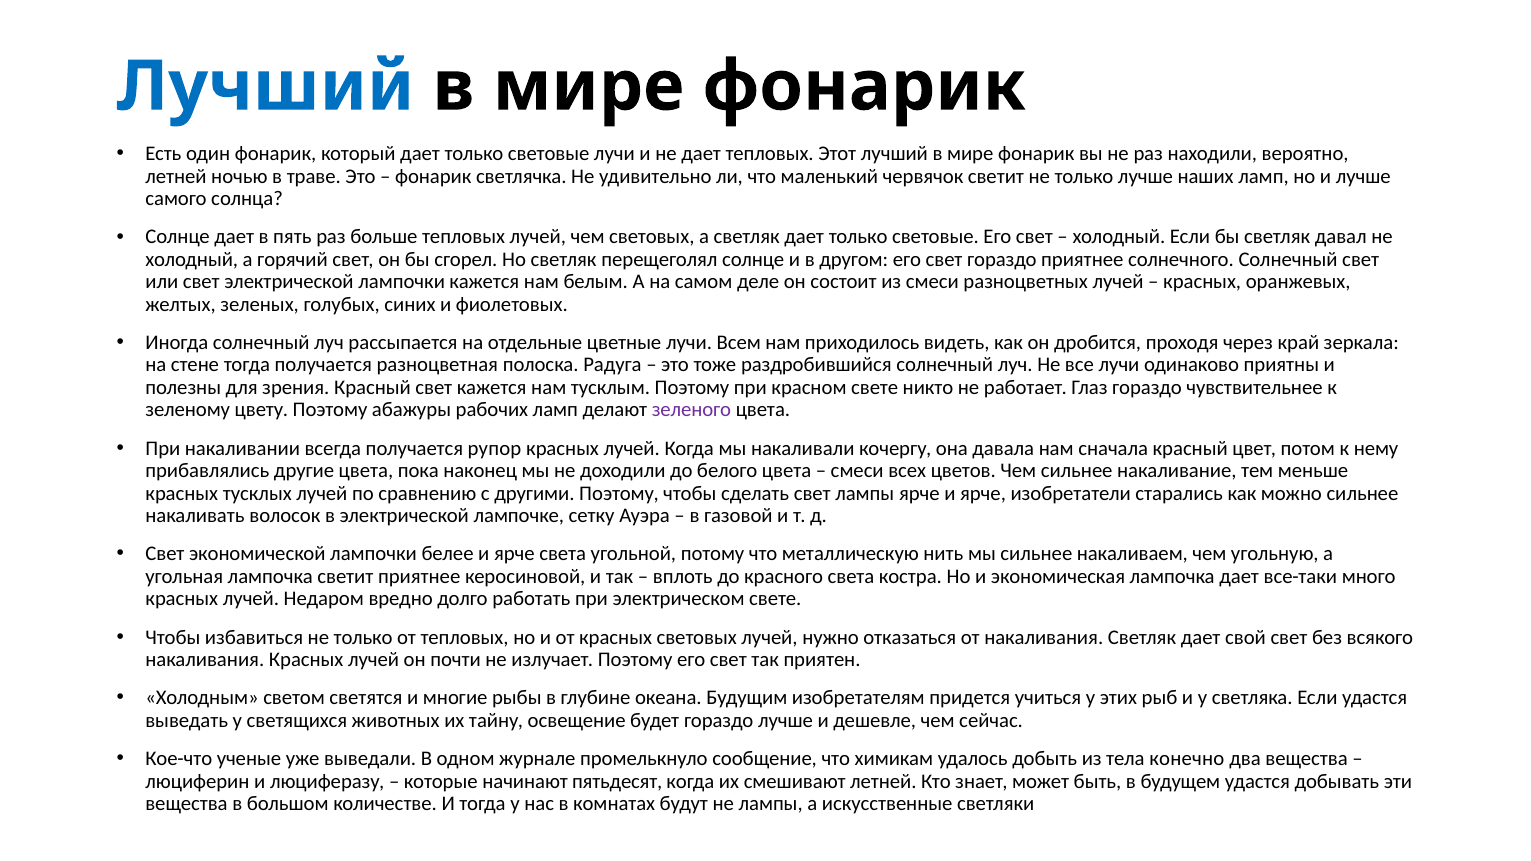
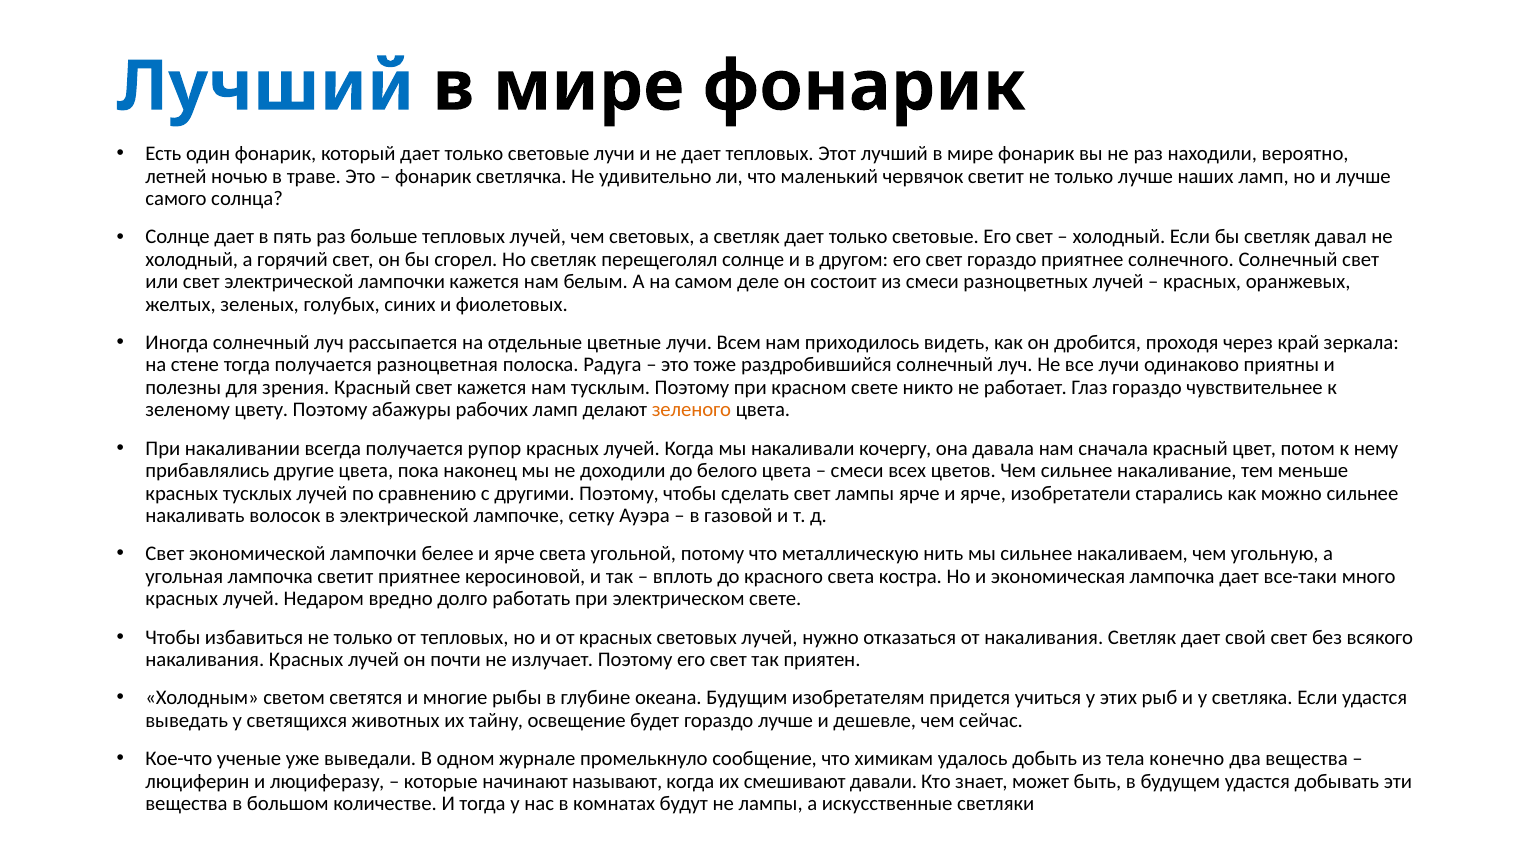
зеленого colour: purple -> orange
пятьдесят: пятьдесят -> называют
смешивают летней: летней -> давали
